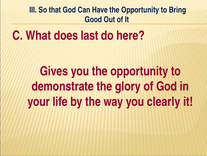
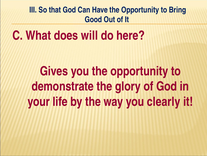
last: last -> will
